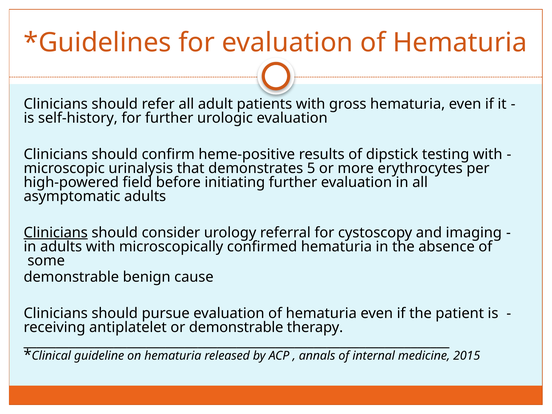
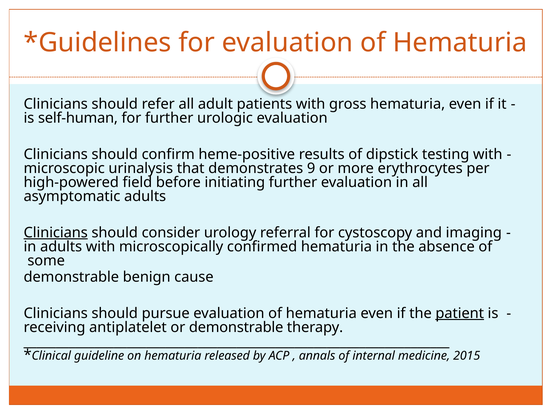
self-history: self-history -> self-human
5: 5 -> 9
patient underline: none -> present
